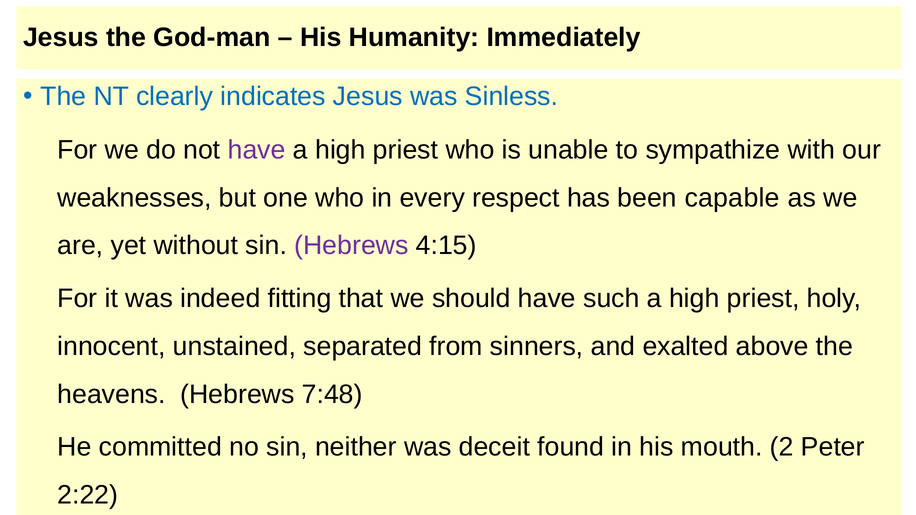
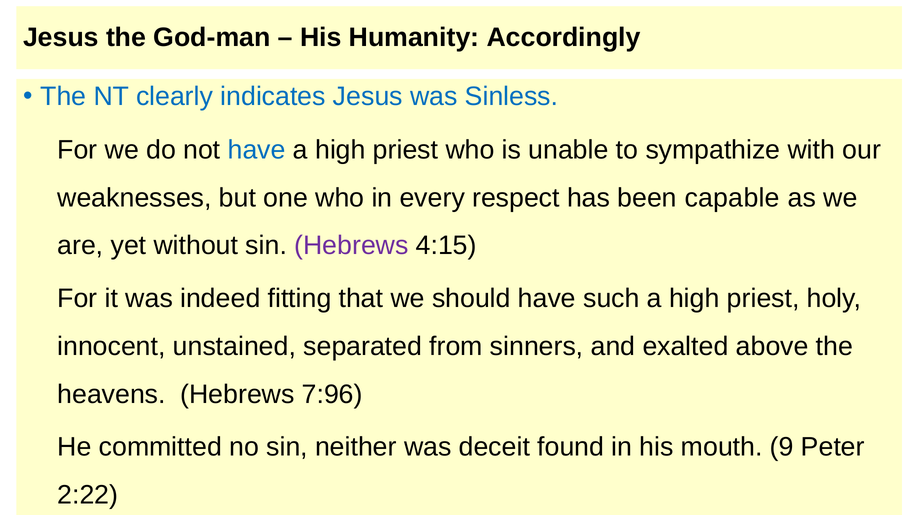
Immediately: Immediately -> Accordingly
have at (257, 150) colour: purple -> blue
7:48: 7:48 -> 7:96
2: 2 -> 9
